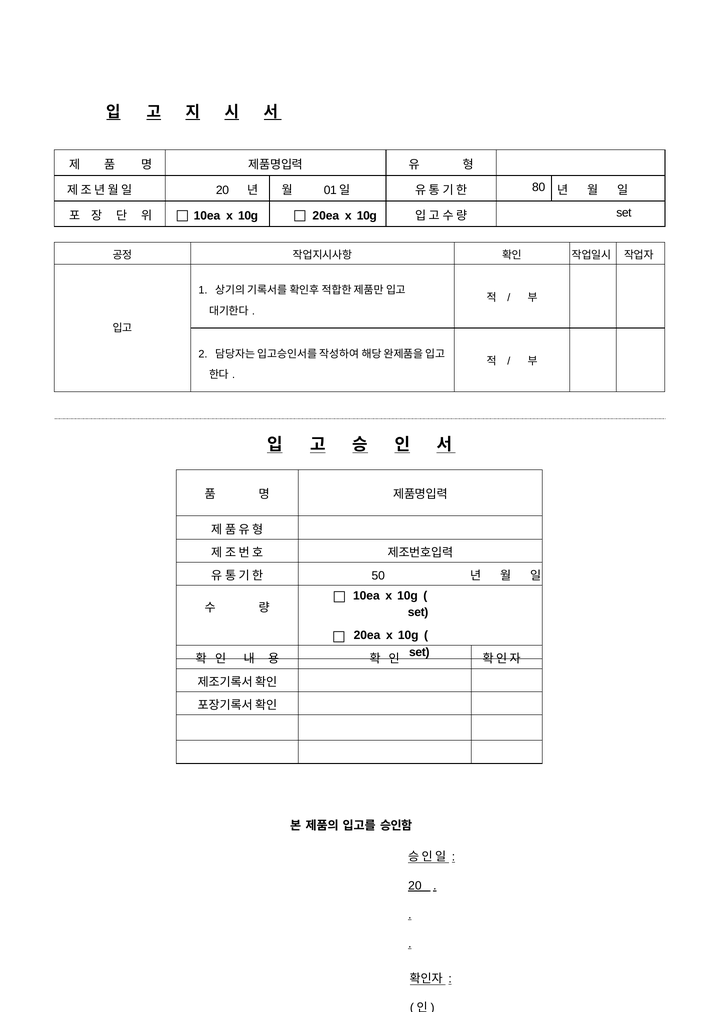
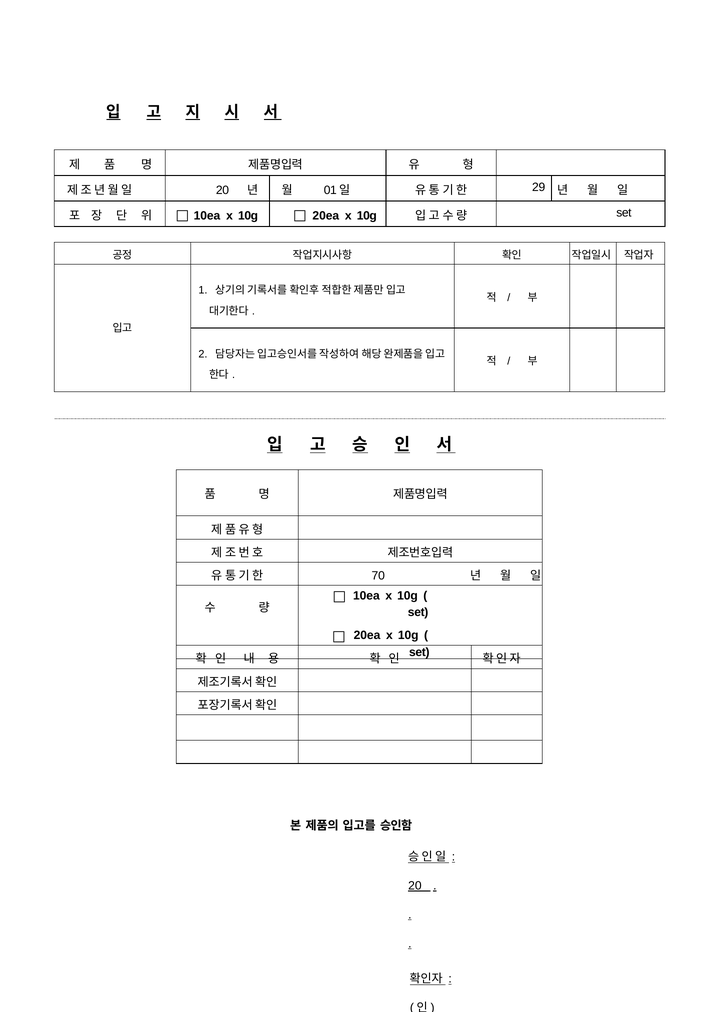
80: 80 -> 29
50: 50 -> 70
